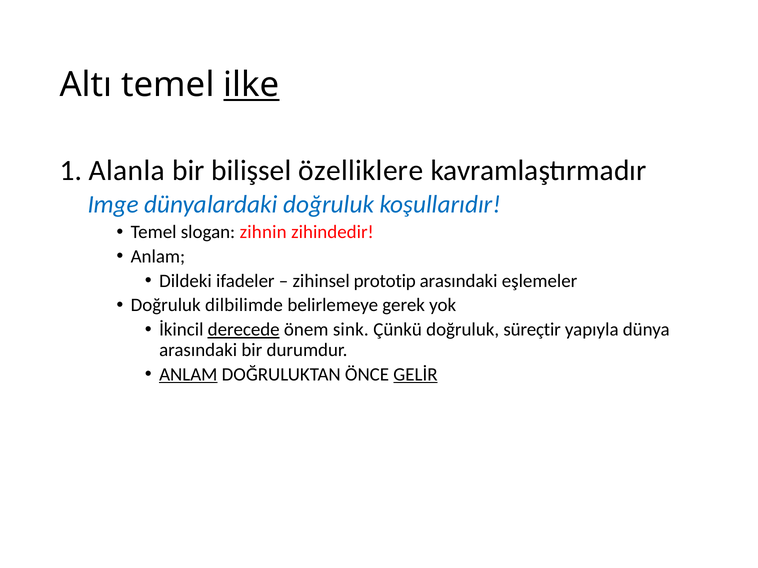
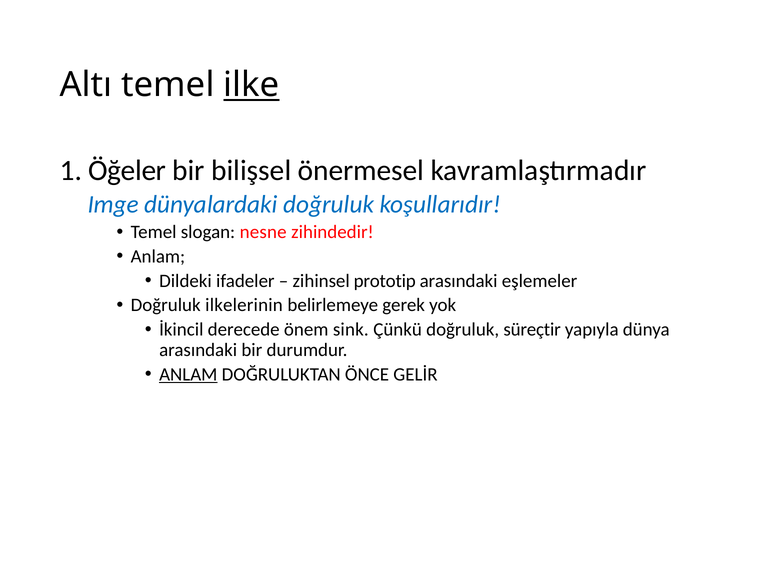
Alanla: Alanla -> Öğeler
özelliklere: özelliklere -> önermesel
zihnin: zihnin -> nesne
dilbilimde: dilbilimde -> ilkelerinin
derecede underline: present -> none
GELİR underline: present -> none
